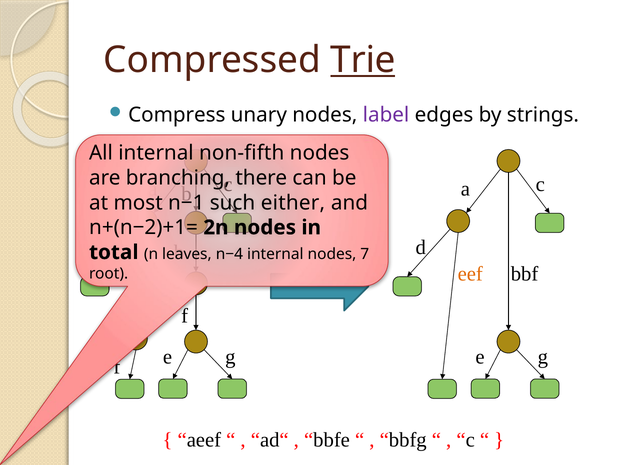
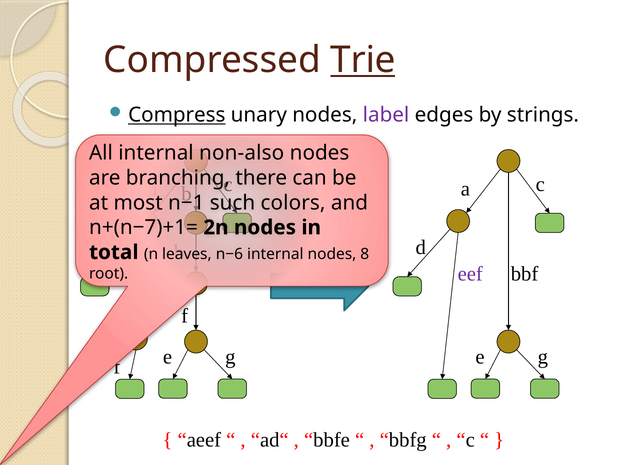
Compress underline: none -> present
non-fifth: non-fifth -> non-also
either: either -> colors
n+(n−2)+1=: n+(n−2)+1= -> n+(n−7)+1=
n−4: n−4 -> n−6
7: 7 -> 8
eef colour: orange -> purple
